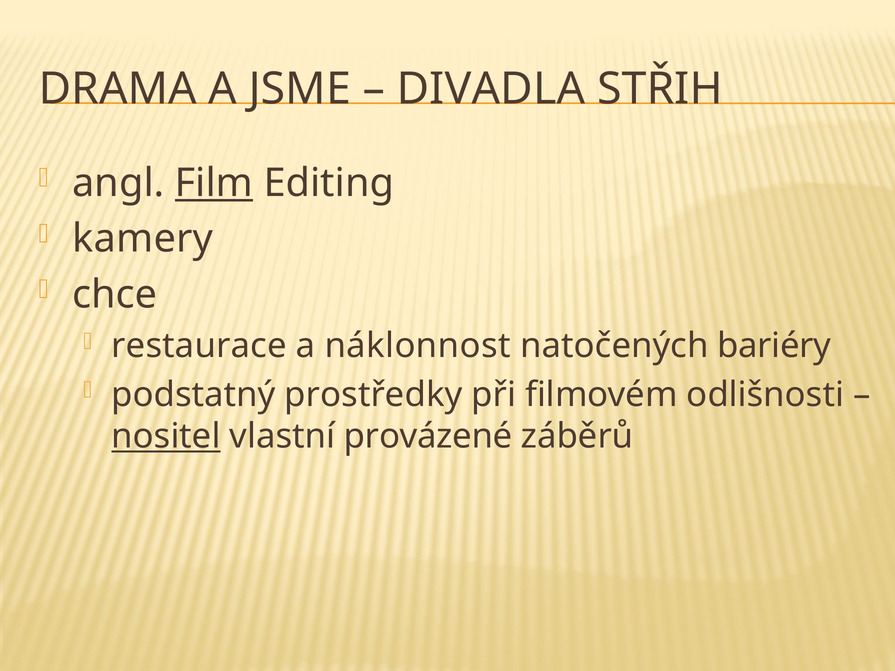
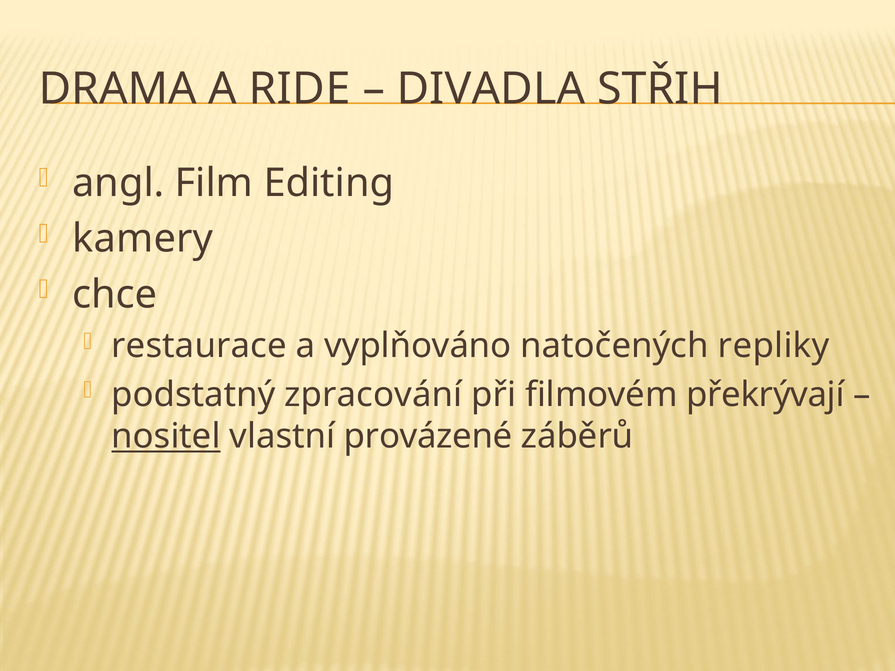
JSME: JSME -> RIDE
Film underline: present -> none
náklonnost: náklonnost -> vyplňováno
bariéry: bariéry -> repliky
prostředky: prostředky -> zpracování
odlišnosti: odlišnosti -> překrývají
